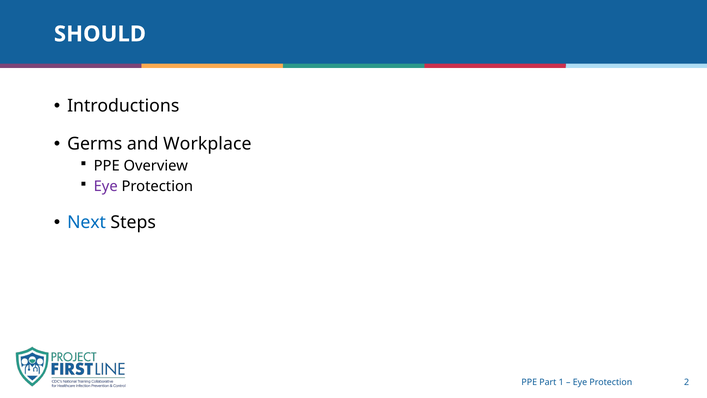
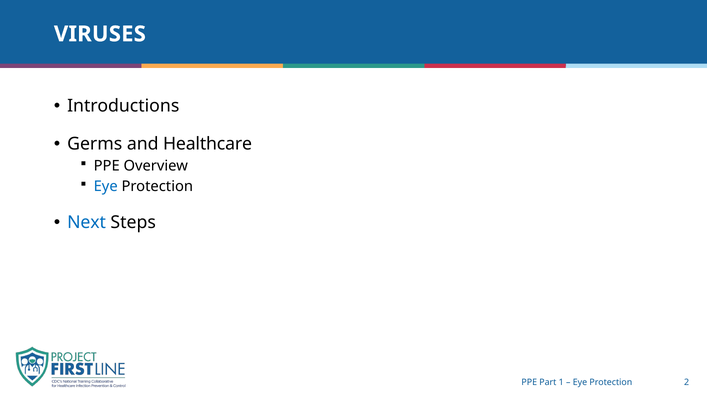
SHOULD: SHOULD -> VIRUSES
Workplace: Workplace -> Healthcare
Eye at (106, 186) colour: purple -> blue
